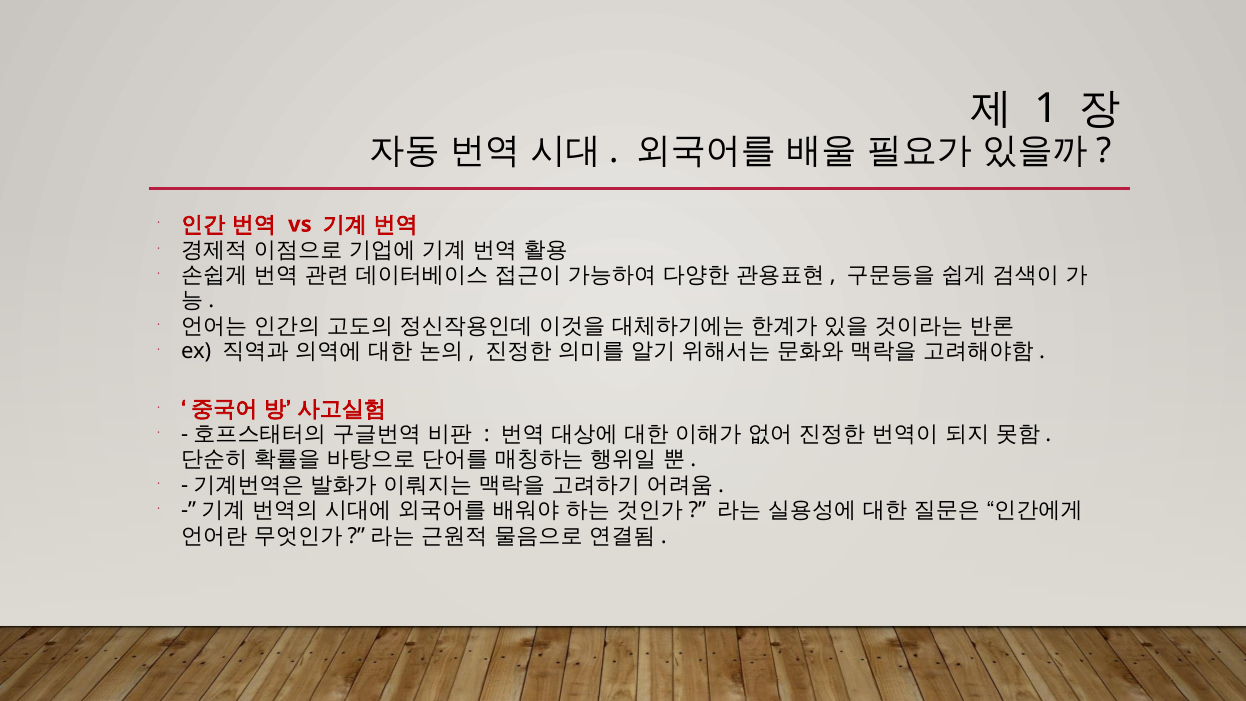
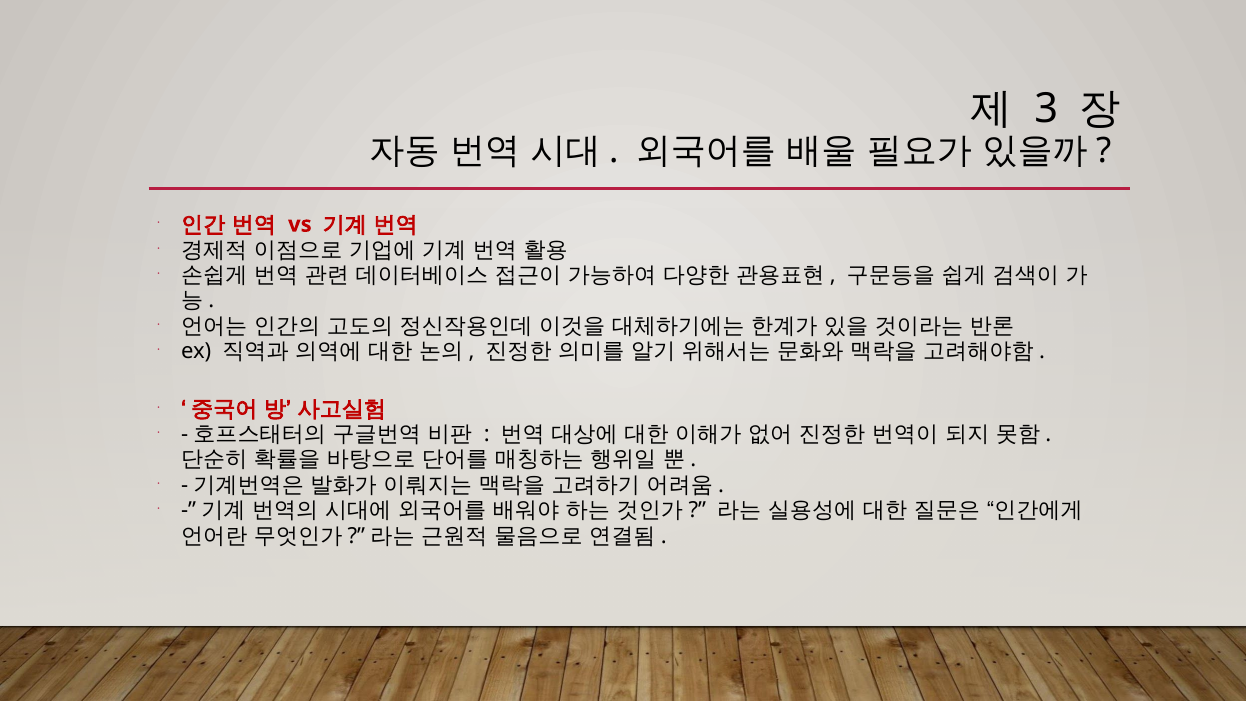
1: 1 -> 3
